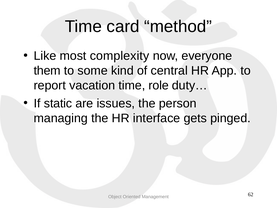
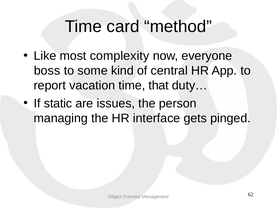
them: them -> boss
role: role -> that
